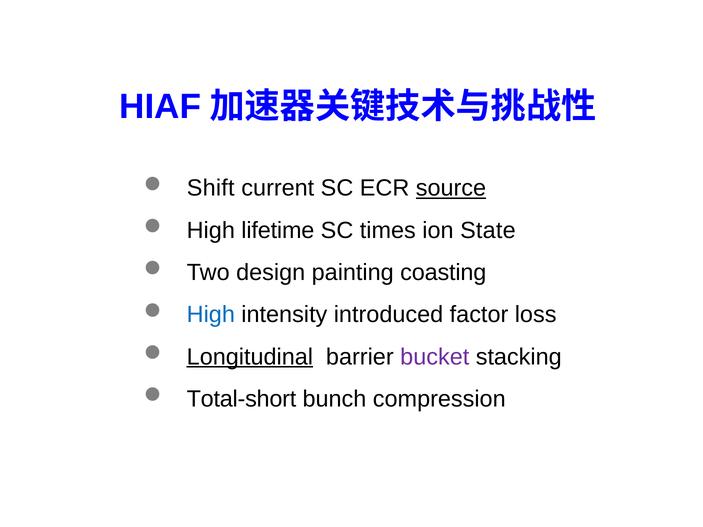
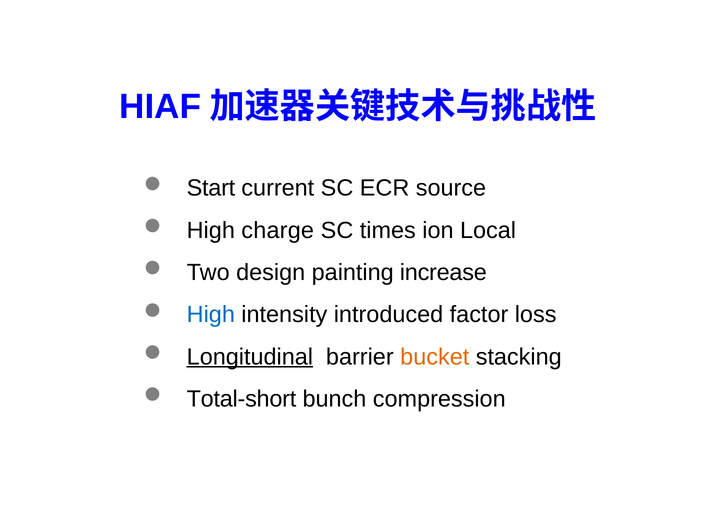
Shift: Shift -> Start
source underline: present -> none
lifetime: lifetime -> charge
State: State -> Local
coasting: coasting -> increase
bucket colour: purple -> orange
